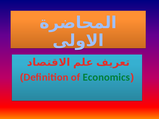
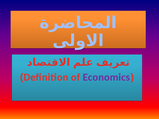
Economics colour: green -> purple
